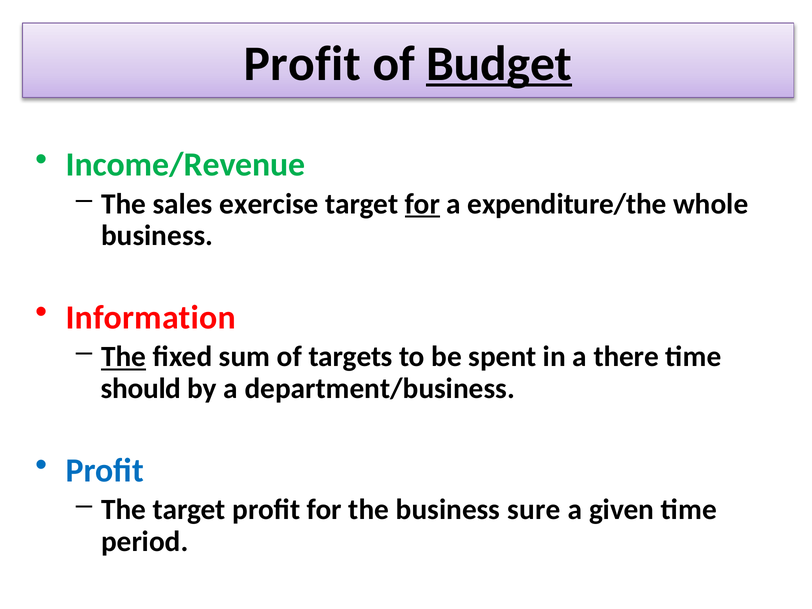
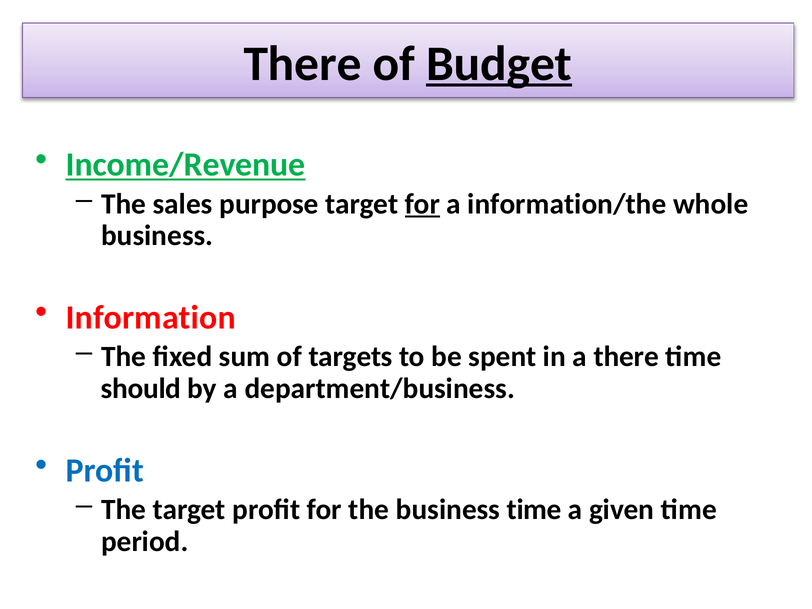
Profit at (302, 64): Profit -> There
Income/Revenue underline: none -> present
exercise: exercise -> purpose
expenditure/the: expenditure/the -> information/the
The at (124, 357) underline: present -> none
business sure: sure -> time
